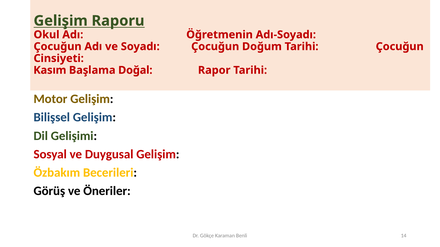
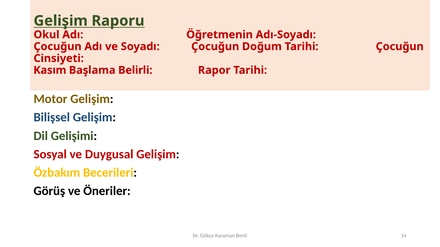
Doğal: Doğal -> Belirli
